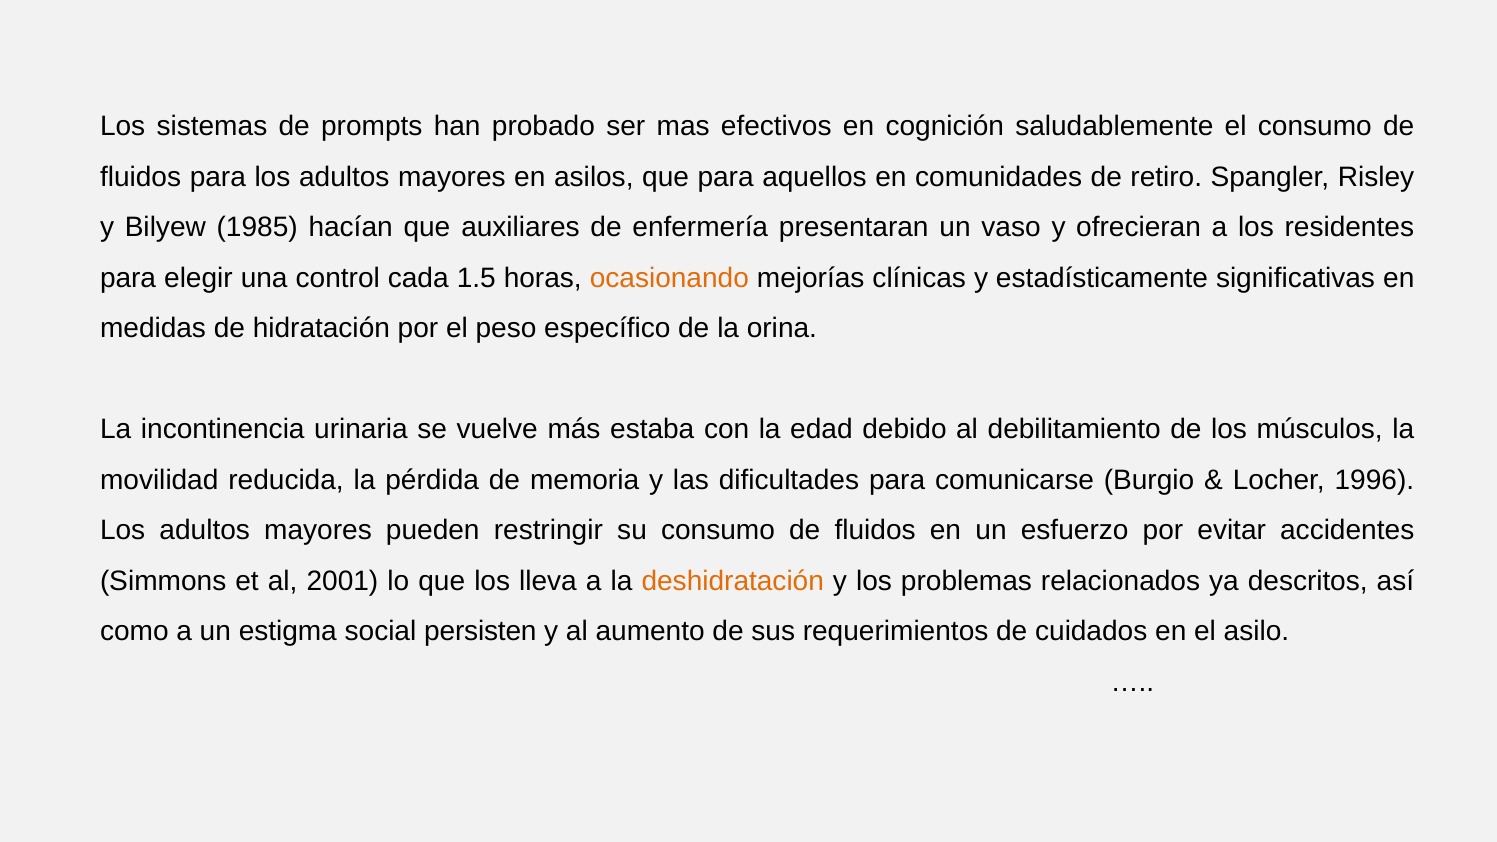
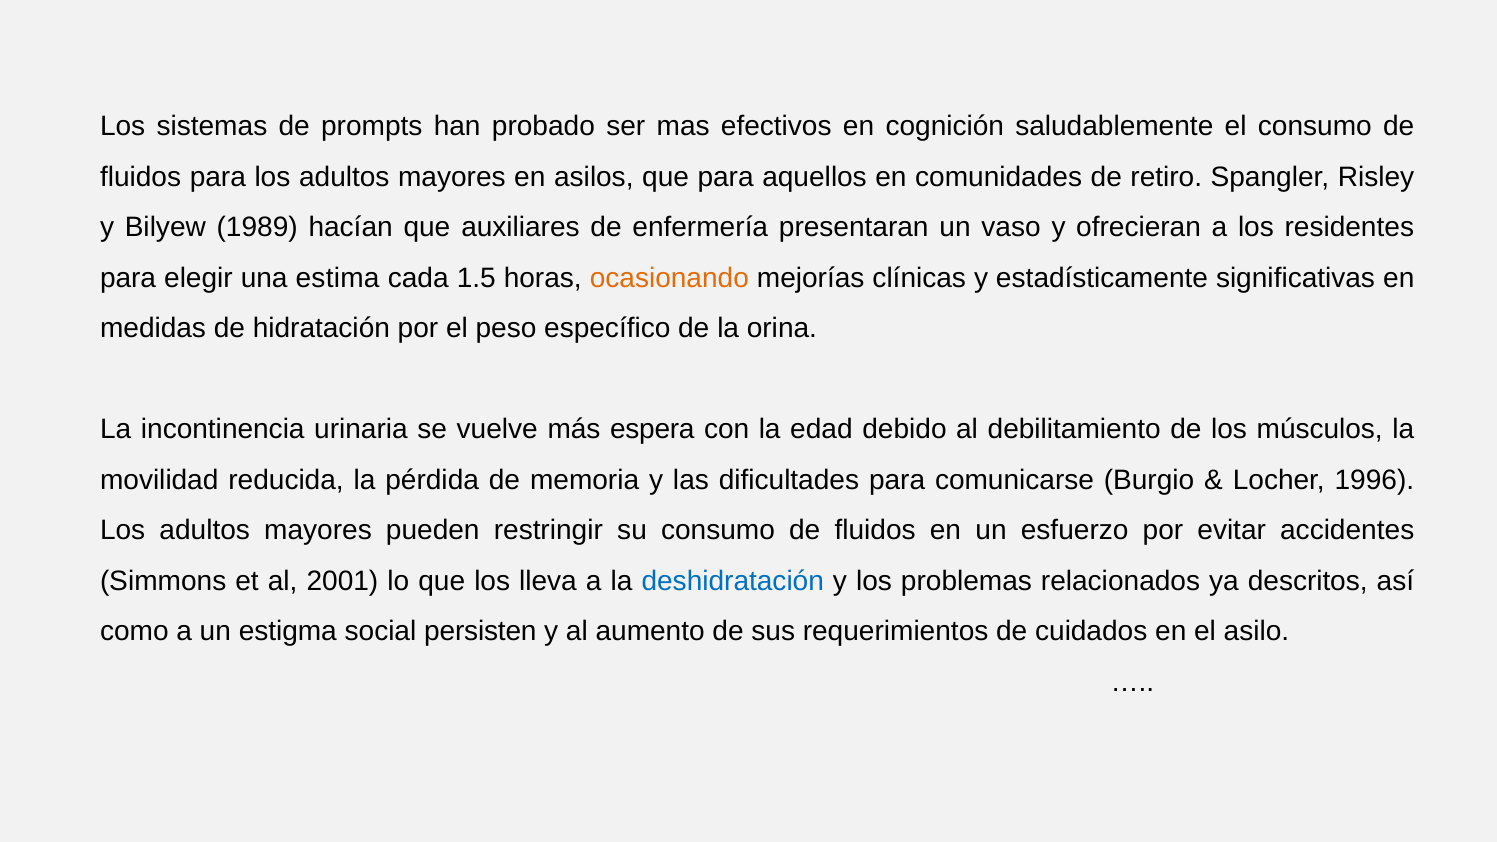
1985: 1985 -> 1989
control: control -> estima
estaba: estaba -> espera
deshidratación colour: orange -> blue
